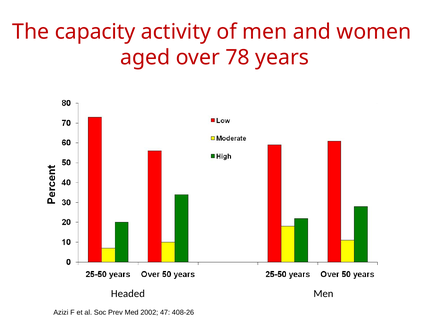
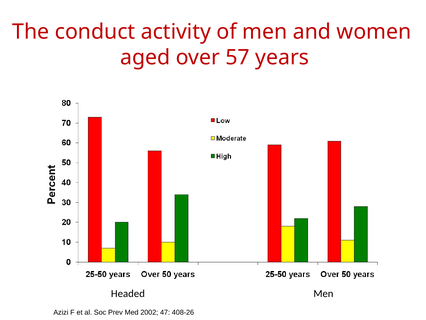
capacity: capacity -> conduct
78: 78 -> 57
